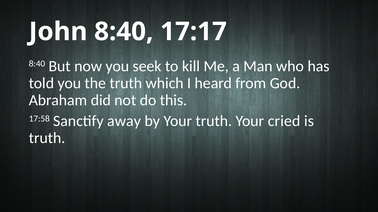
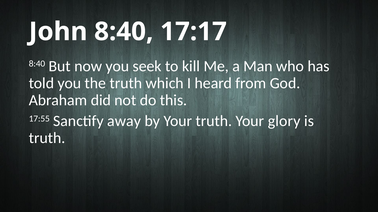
17:58: 17:58 -> 17:55
cried: cried -> glory
